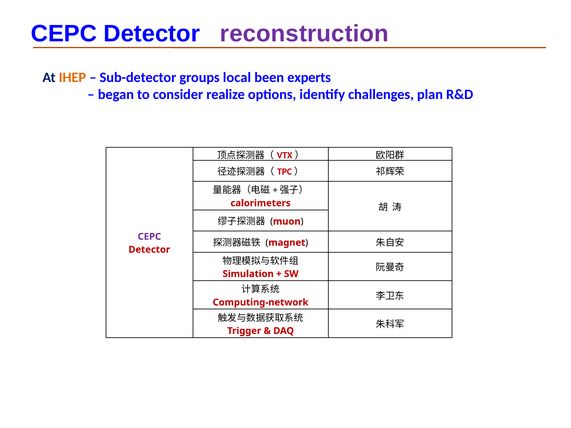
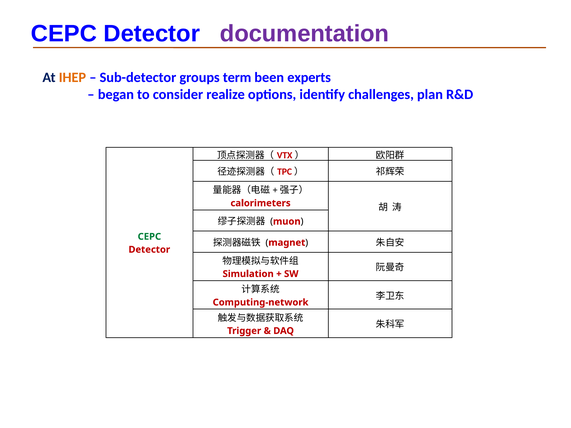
reconstruction: reconstruction -> documentation
local: local -> term
CEPC at (149, 237) colour: purple -> green
